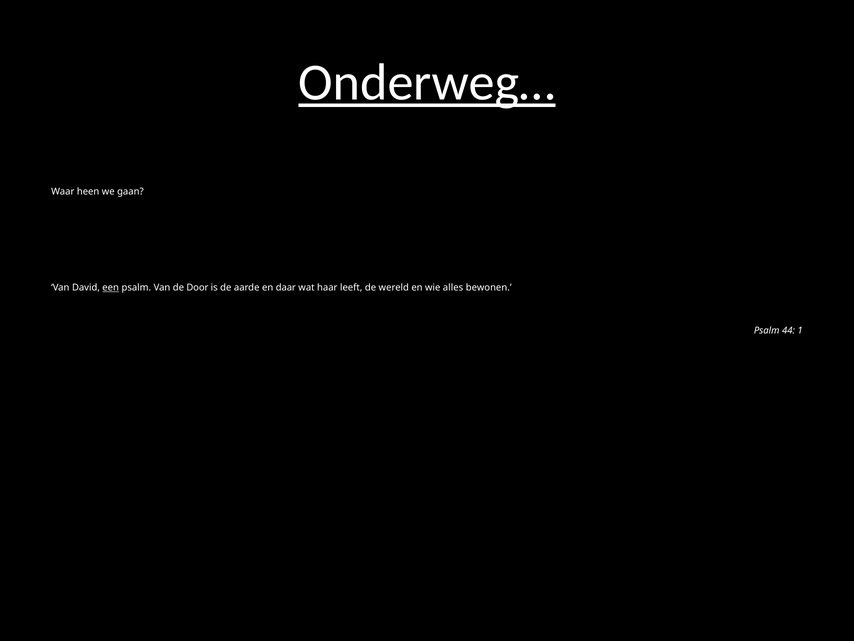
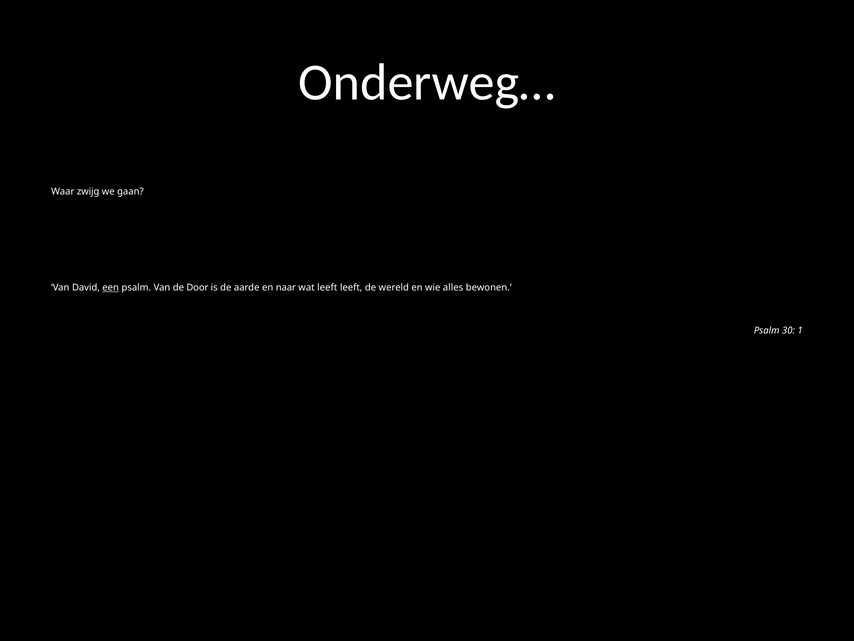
Onderweg… underline: present -> none
heen: heen -> zwijg
daar: daar -> naar
wat haar: haar -> leeft
44: 44 -> 30
